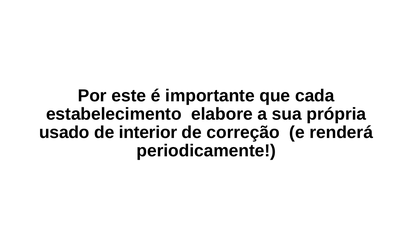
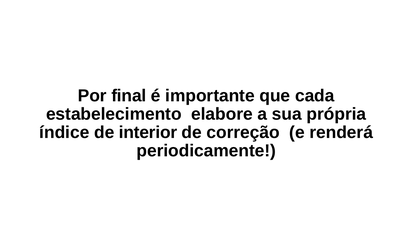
este: este -> final
usado: usado -> índice
